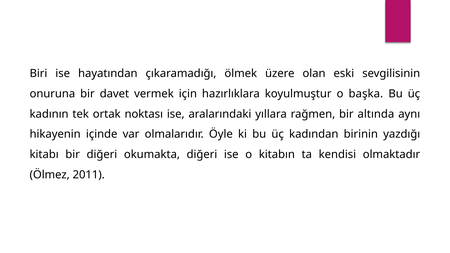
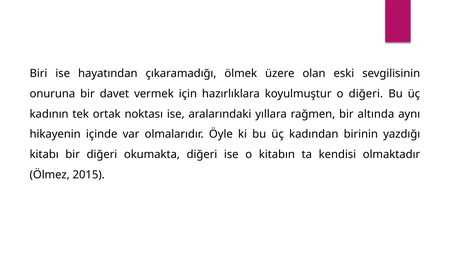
o başka: başka -> diğeri
2011: 2011 -> 2015
